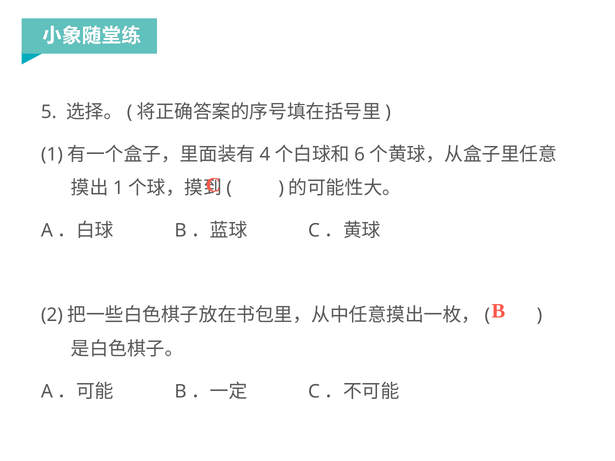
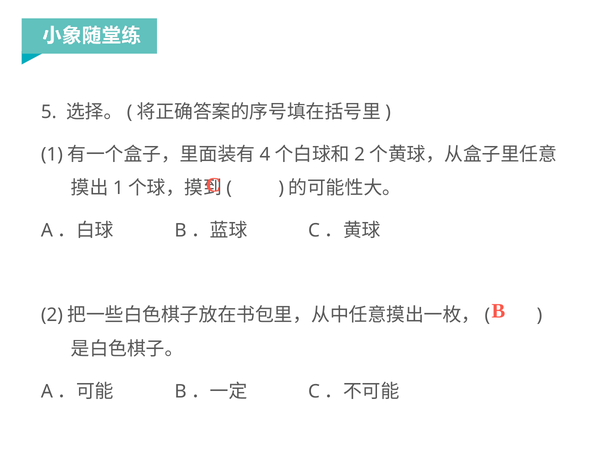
6 at (360, 155): 6 -> 2
